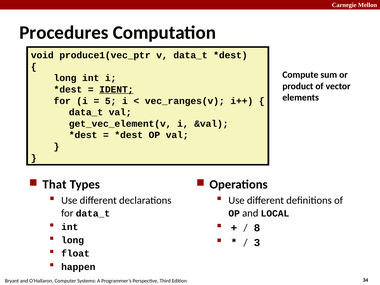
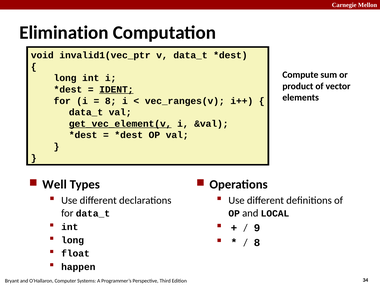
Procedures: Procedures -> Elimination
produce1(vec_ptr: produce1(vec_ptr -> invalid1(vec_ptr
5 at (111, 101): 5 -> 8
get_vec_element(v underline: none -> present
That: That -> Well
8: 8 -> 9
3 at (257, 243): 3 -> 8
